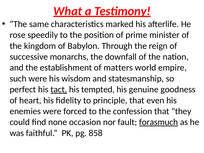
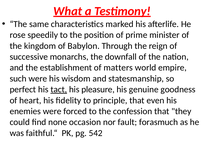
tempted: tempted -> pleasure
forasmuch underline: present -> none
858: 858 -> 542
